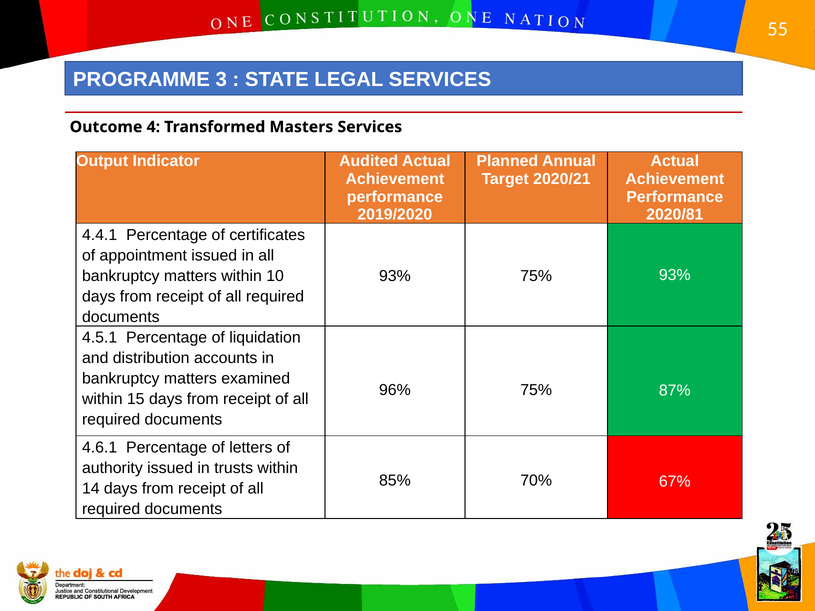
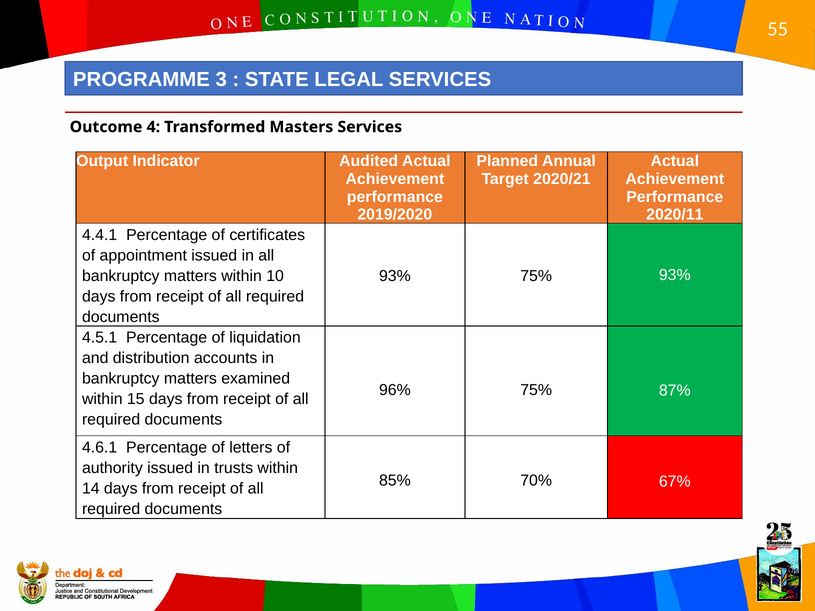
2020/81: 2020/81 -> 2020/11
